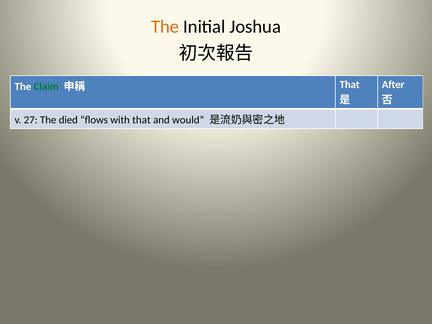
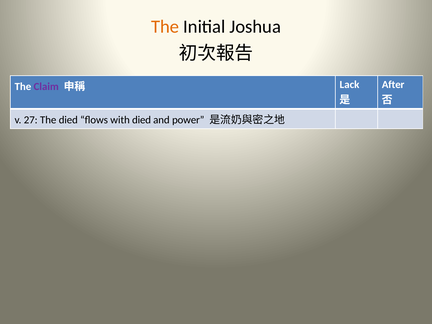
Claim colour: green -> purple
That at (350, 84): That -> Lack
with that: that -> died
would: would -> power
